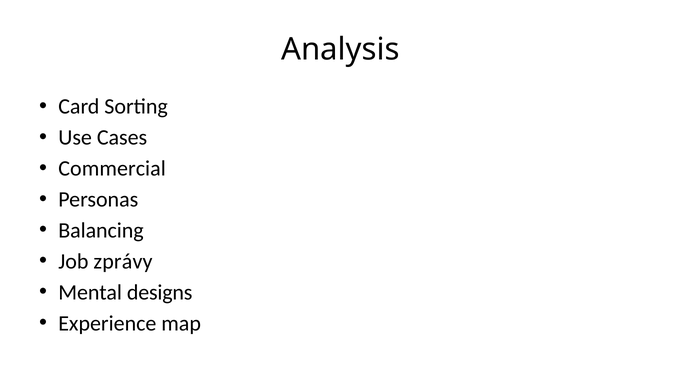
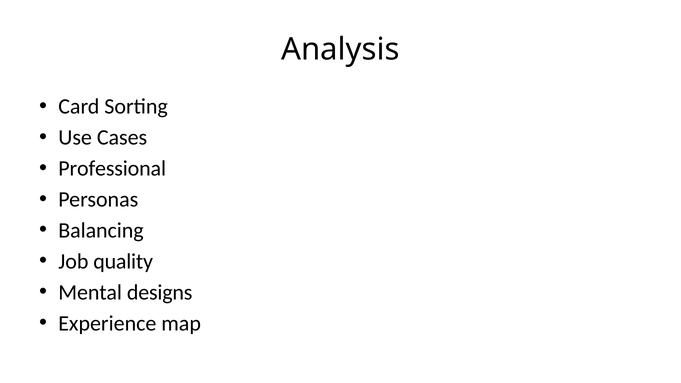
Commercial: Commercial -> Professional
zprávy: zprávy -> quality
